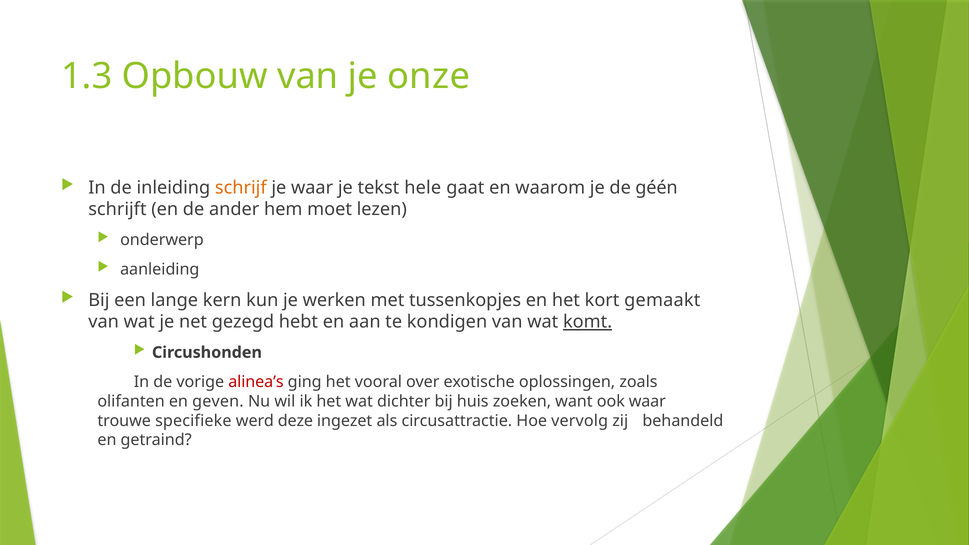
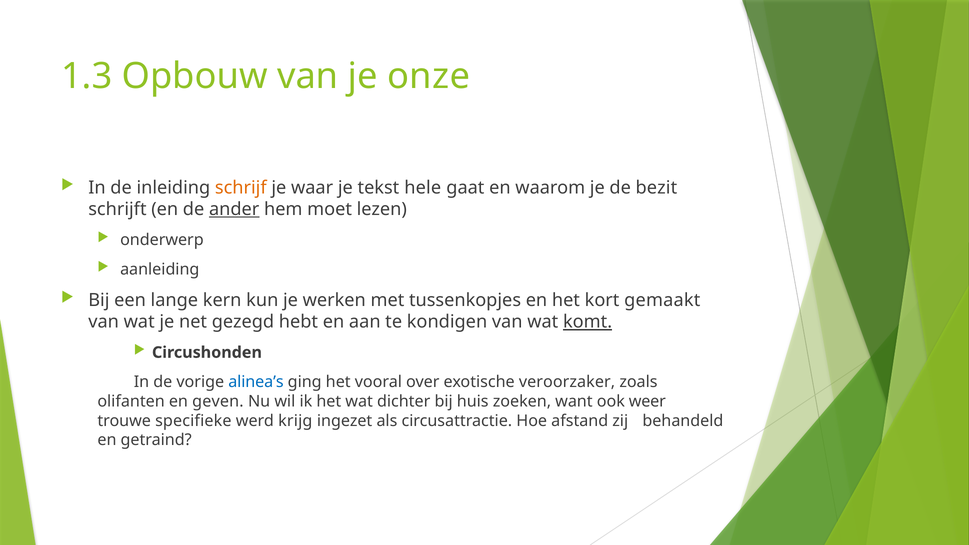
géén: géén -> bezit
ander underline: none -> present
alinea’s colour: red -> blue
oplossingen: oplossingen -> veroorzaker
ook waar: waar -> weer
deze: deze -> krijg
vervolg: vervolg -> afstand
